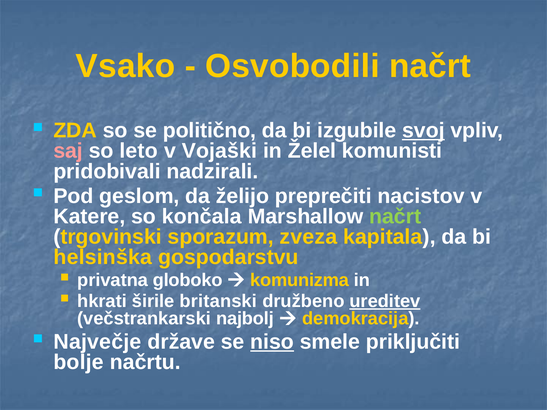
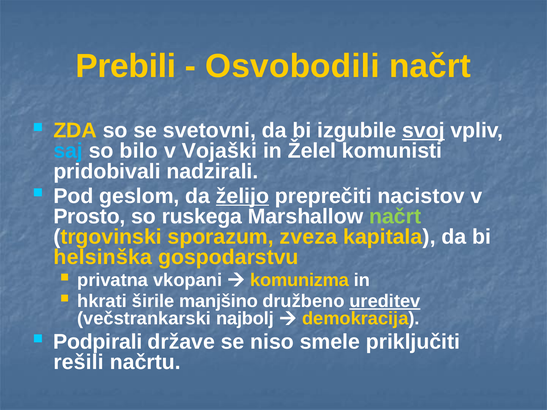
Vsako: Vsako -> Prebili
politično: politično -> svetovni
saj colour: pink -> light blue
leto: leto -> bilo
želijo underline: none -> present
Katere: Katere -> Prosto
končala: končala -> ruskega
globoko: globoko -> vkopani
britanski: britanski -> manjšino
Največje: Največje -> Podpirali
niso underline: present -> none
bolje: bolje -> rešili
